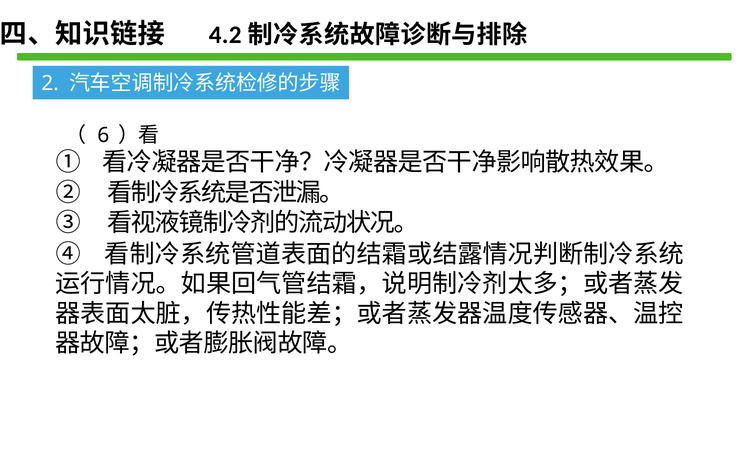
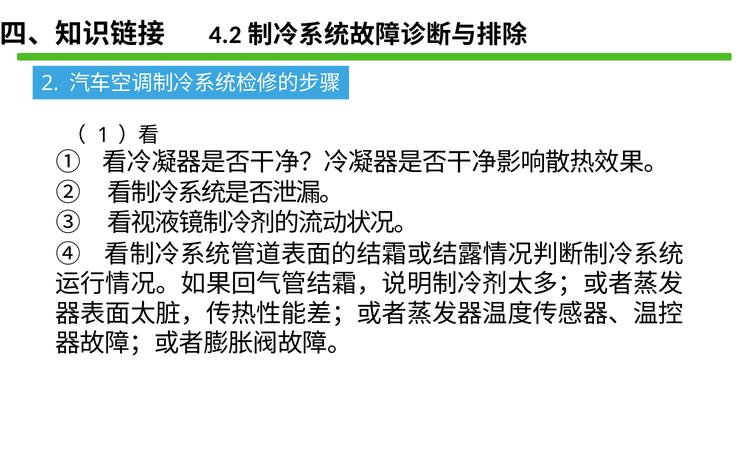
6: 6 -> 1
